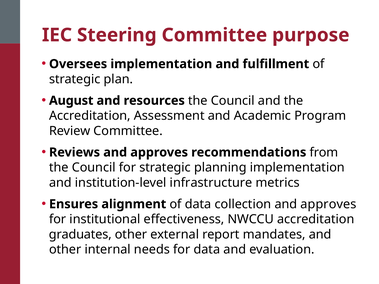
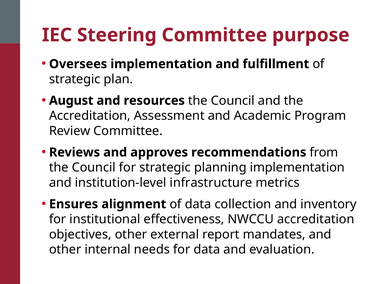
collection and approves: approves -> inventory
graduates: graduates -> objectives
